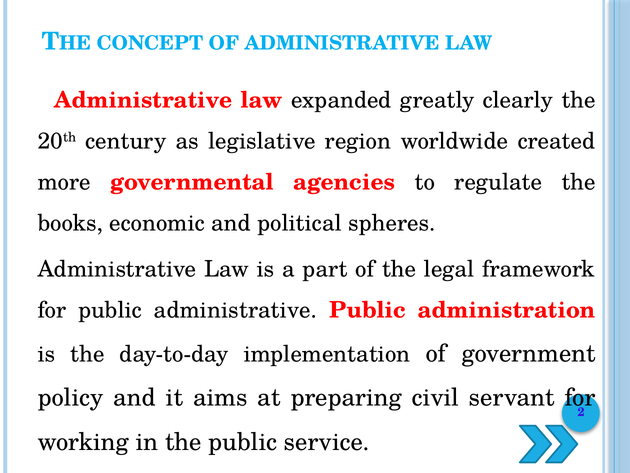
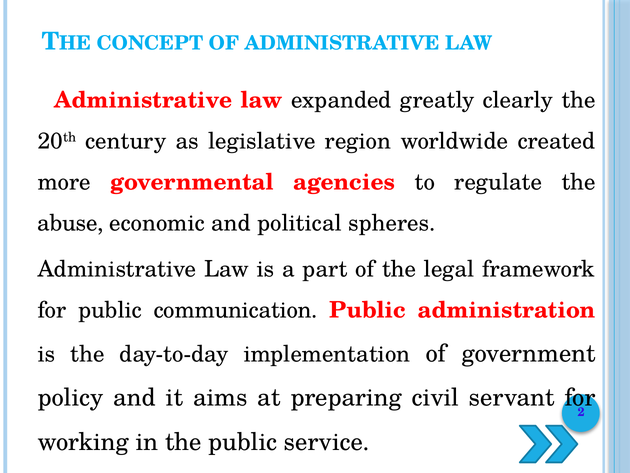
books: books -> abuse
public administrative: administrative -> communication
